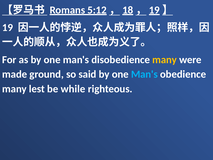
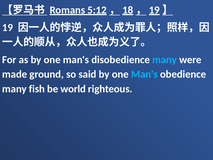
many at (165, 60) colour: yellow -> light blue
lest: lest -> fish
while: while -> world
